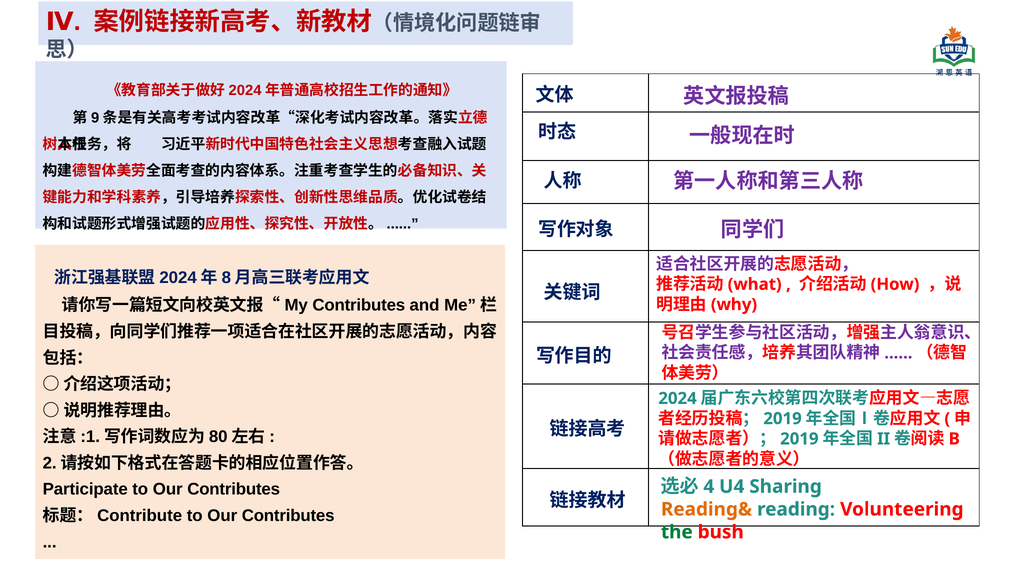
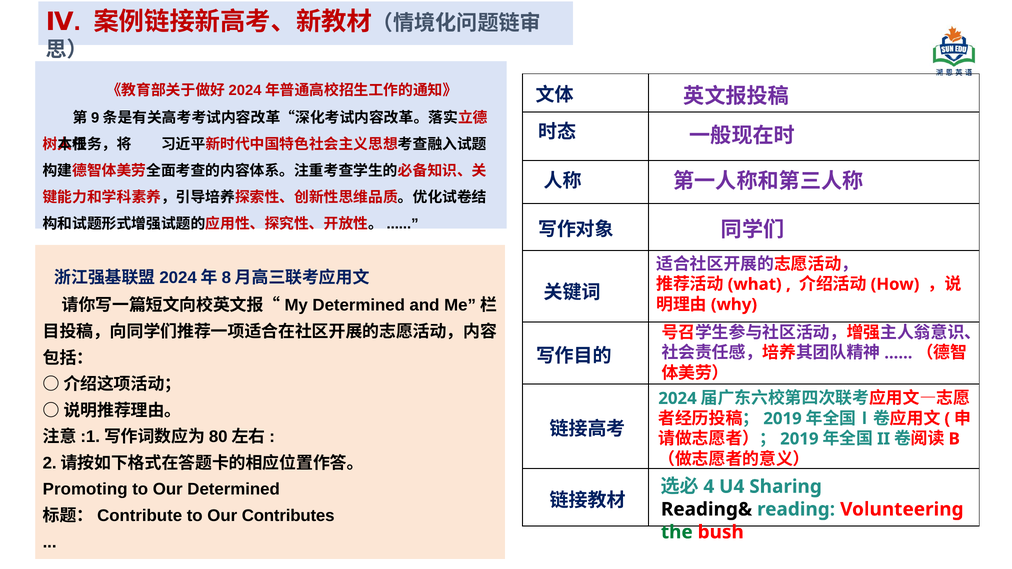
Contributes at (359, 306): Contributes -> Determined
Participate: Participate -> Promoting
Contributes at (234, 490): Contributes -> Determined
Reading& colour: orange -> black
